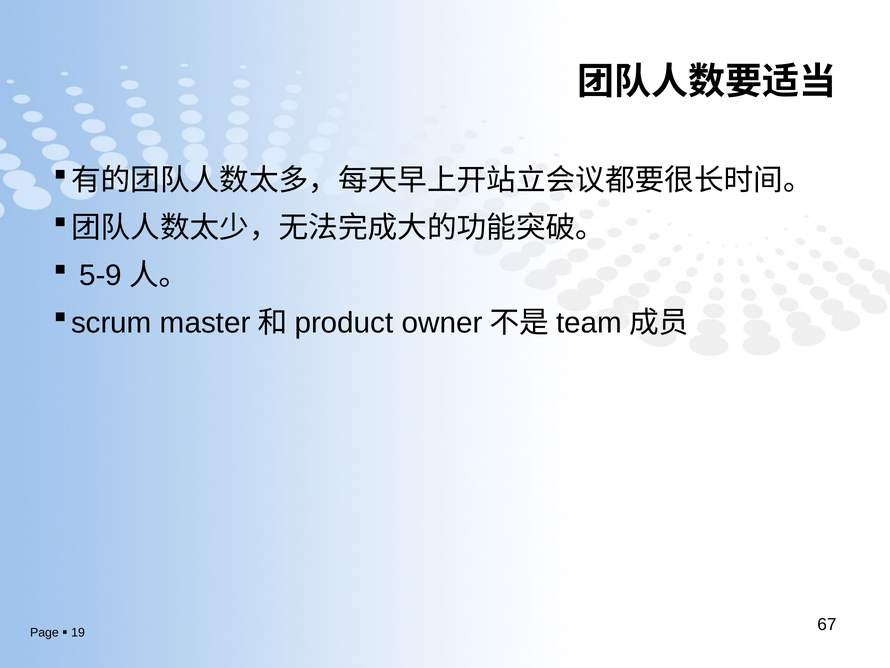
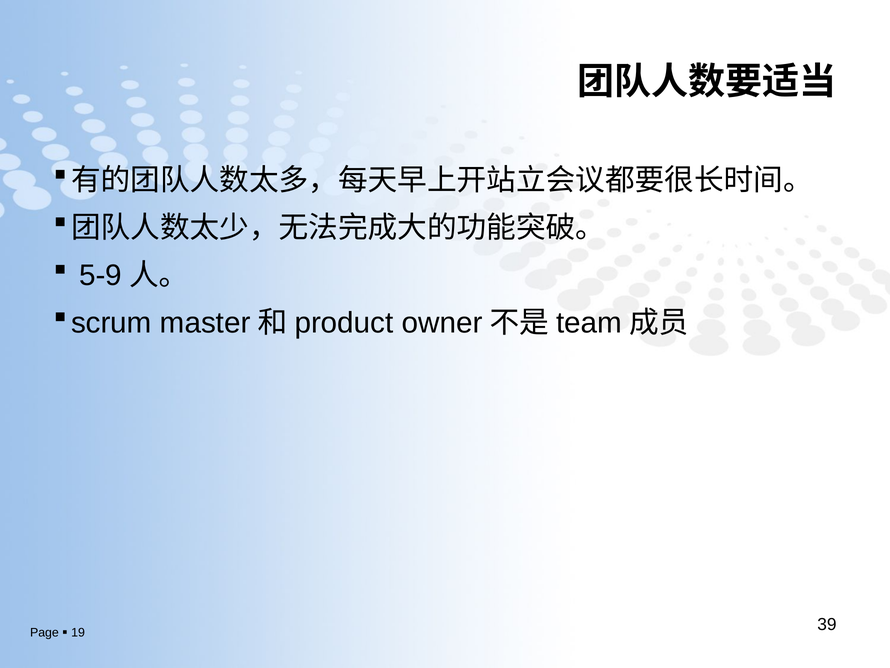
67: 67 -> 39
